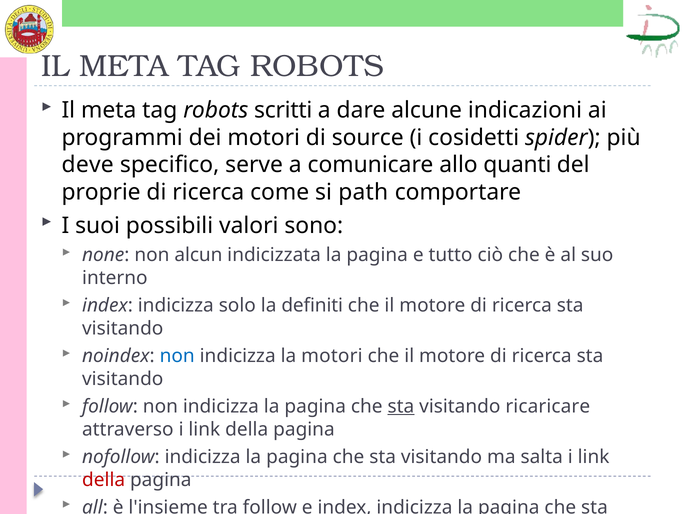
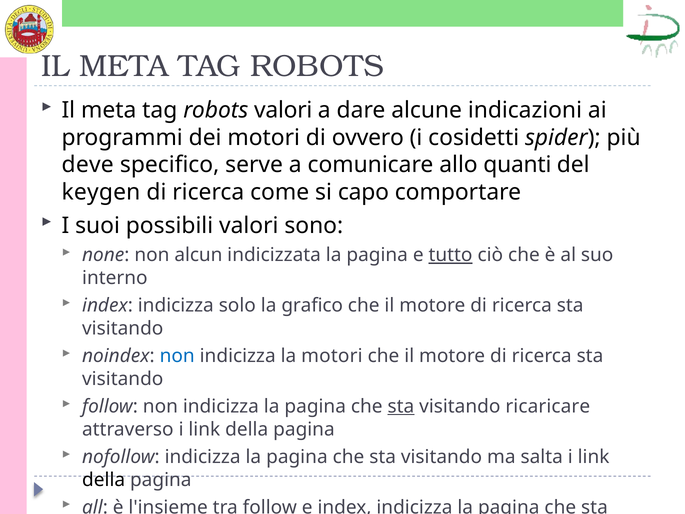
robots scritti: scritti -> valori
source: source -> ovvero
proprie: proprie -> keygen
path: path -> capo
tutto underline: none -> present
definiti: definiti -> grafico
della at (104, 480) colour: red -> black
